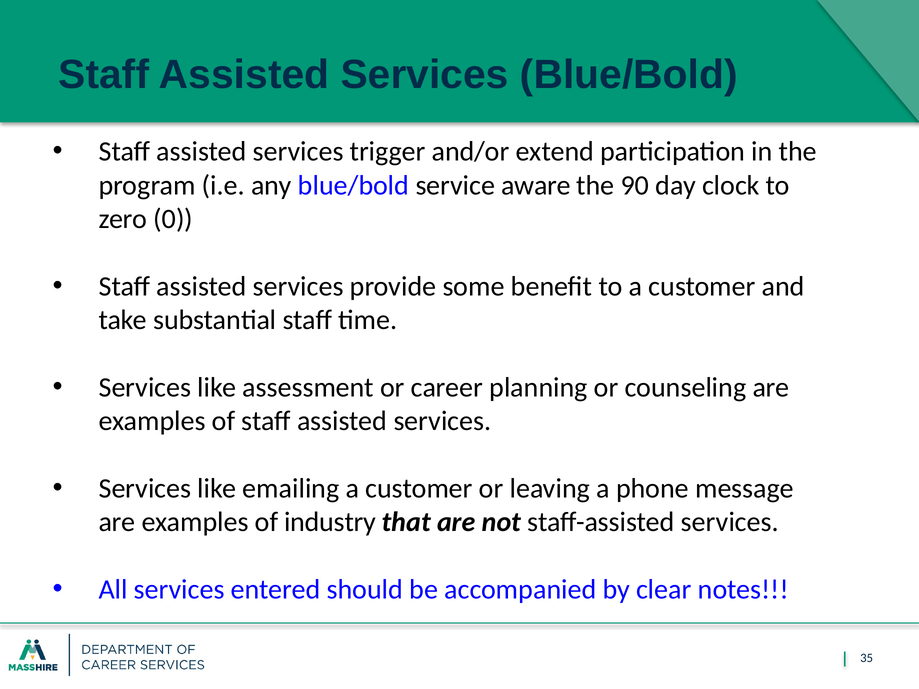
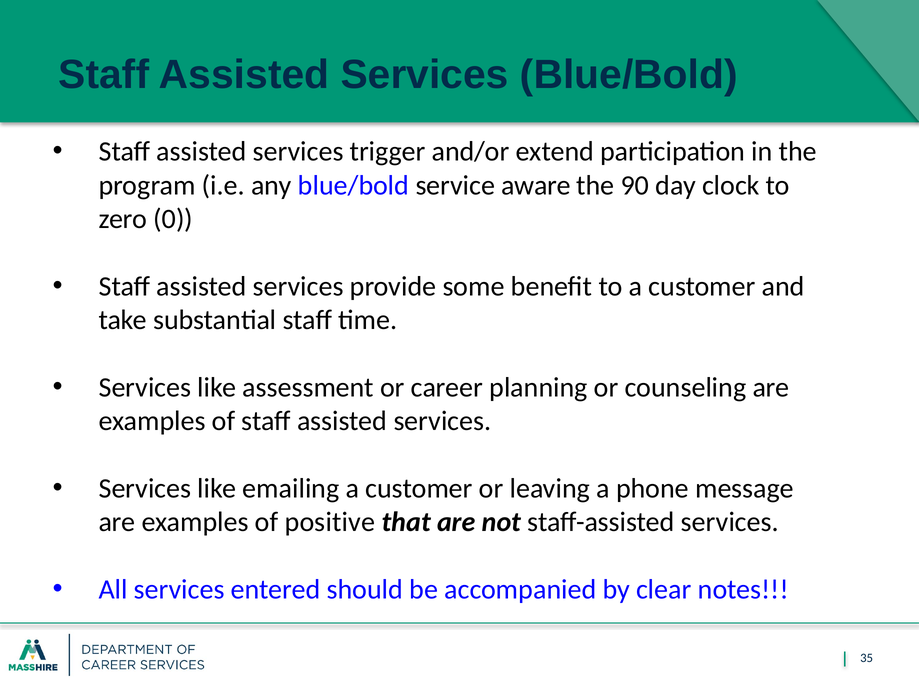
industry: industry -> positive
